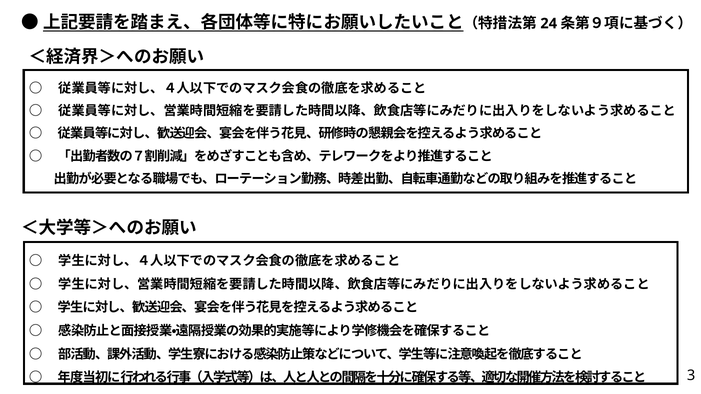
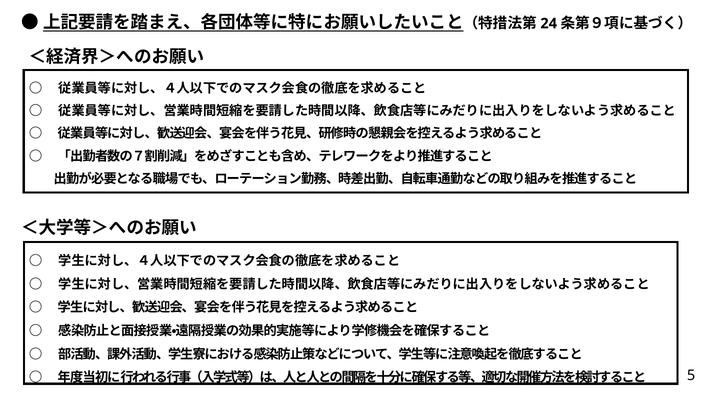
3: 3 -> 5
